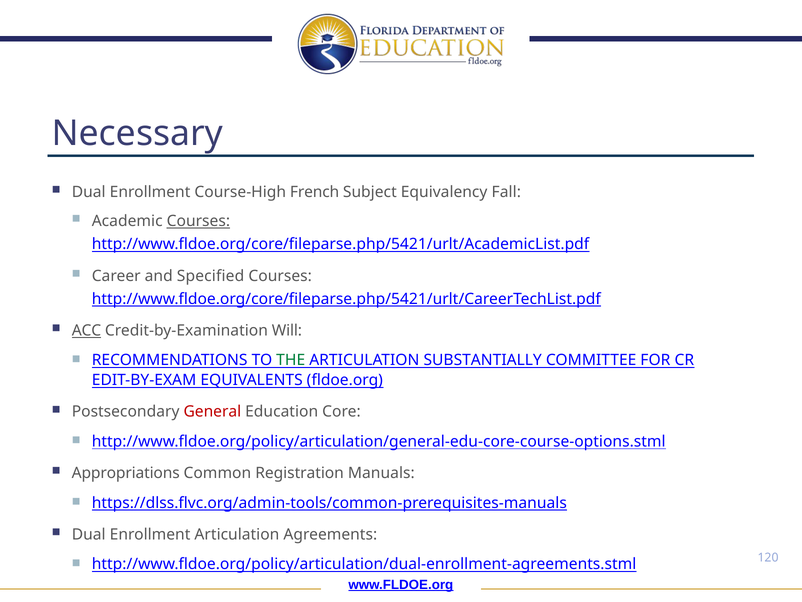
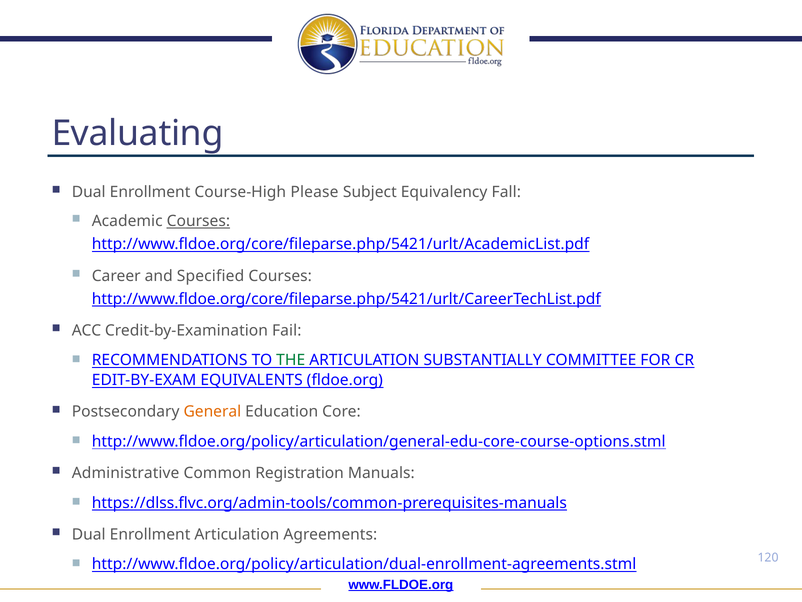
Necessary: Necessary -> Evaluating
French: French -> Please
ACC underline: present -> none
Will: Will -> Fail
General colour: red -> orange
Appropriations: Appropriations -> Administrative
